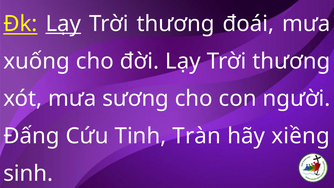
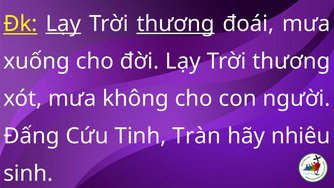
thương at (176, 24) underline: none -> present
sương: sương -> không
xiềng: xiềng -> nhiêu
